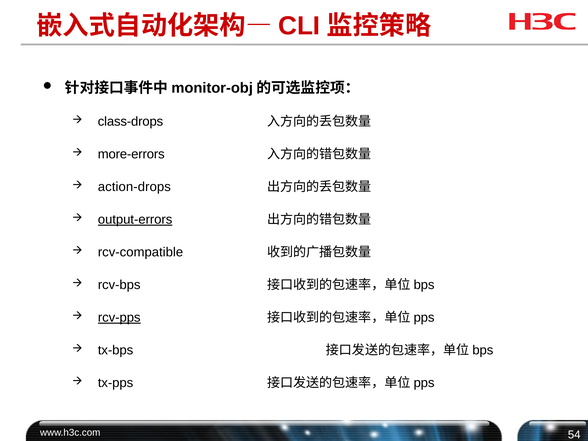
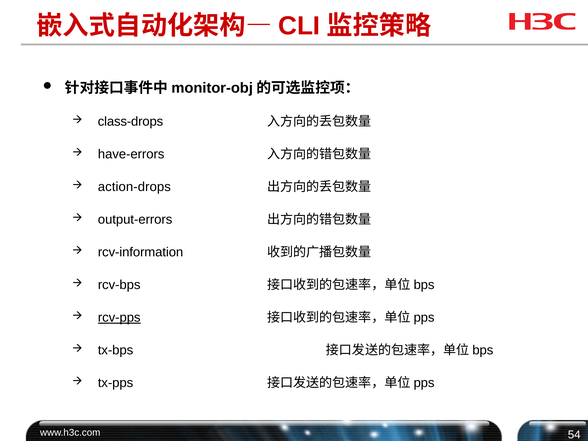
more-errors: more-errors -> have-errors
output-errors underline: present -> none
rcv-compatible: rcv-compatible -> rcv-information
